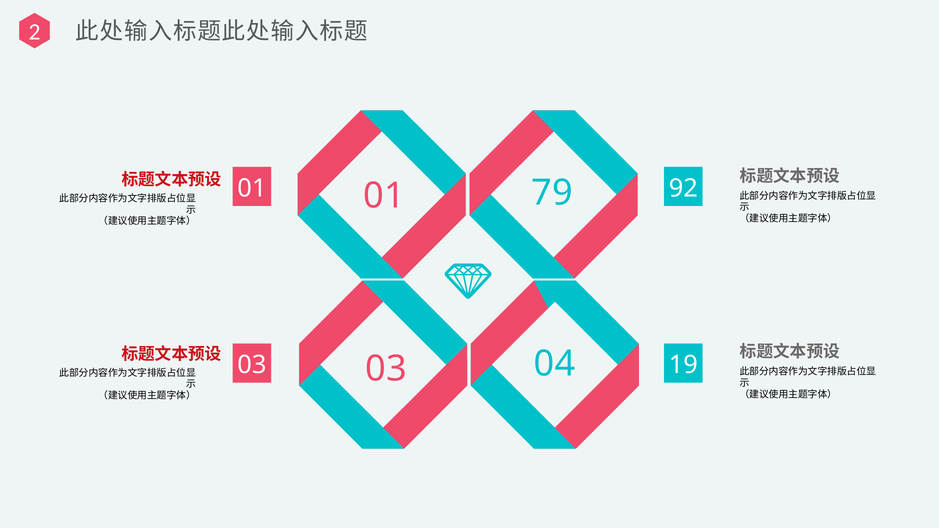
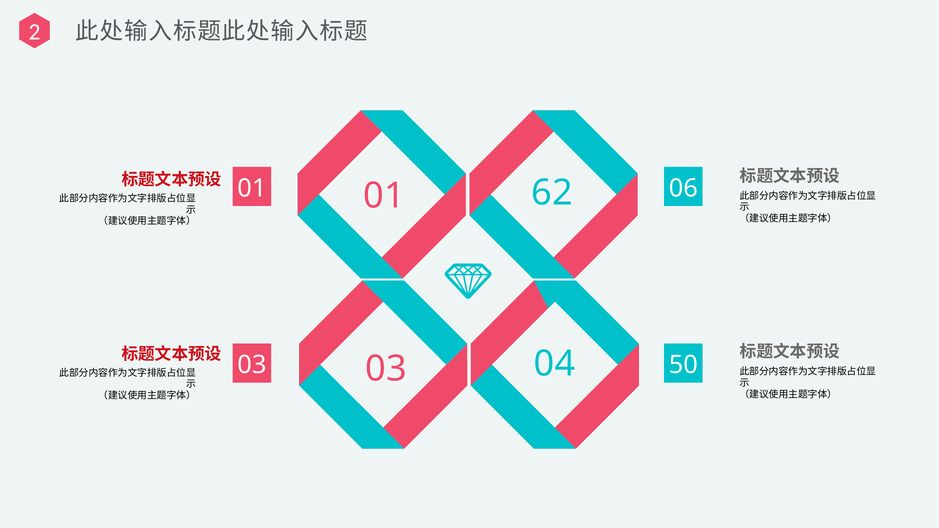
92: 92 -> 06
79: 79 -> 62
19: 19 -> 50
